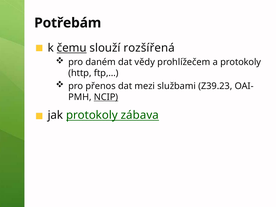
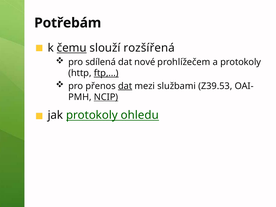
daném: daném -> sdílená
vědy: vědy -> nové
ftp,… underline: none -> present
dat at (125, 86) underline: none -> present
Z39.23: Z39.23 -> Z39.53
zábava: zábava -> ohledu
